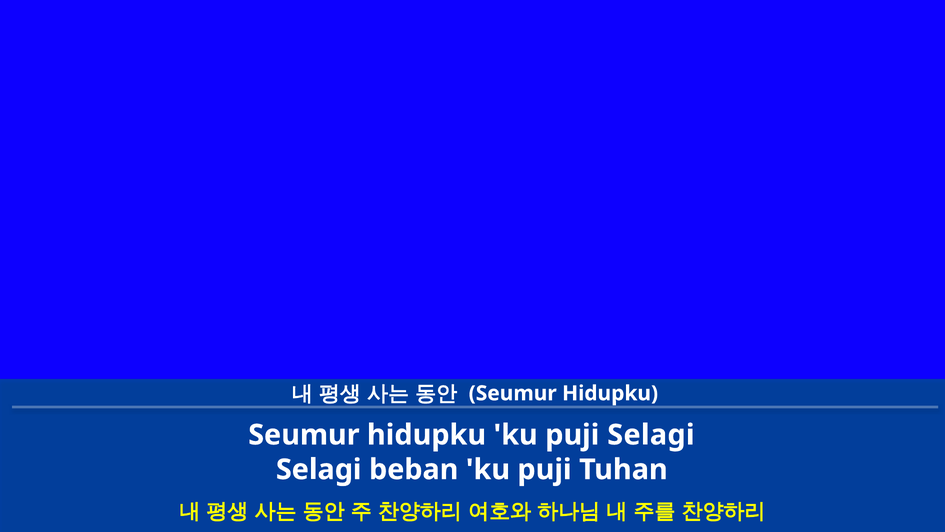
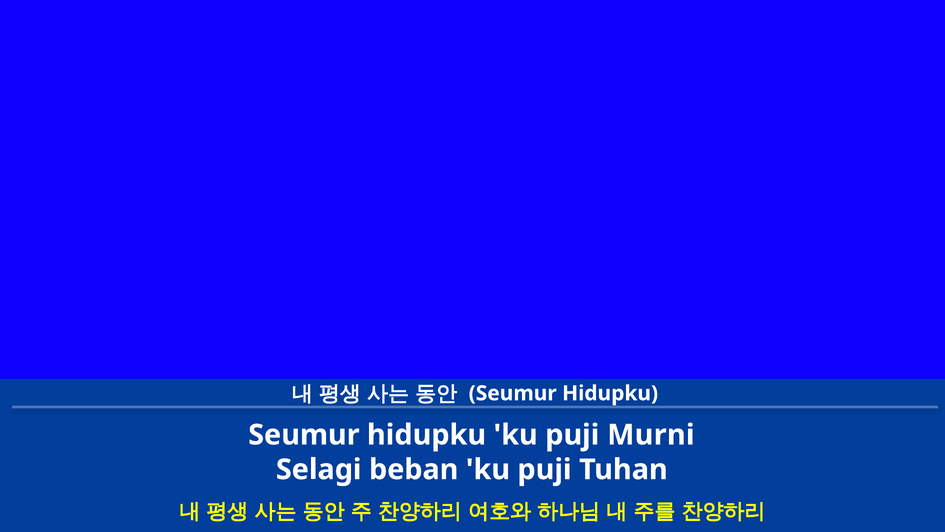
puji Selagi: Selagi -> Murni
